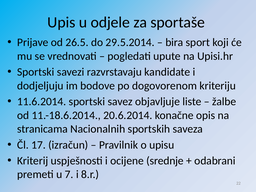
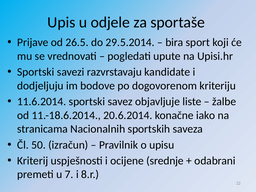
opis: opis -> iako
17: 17 -> 50
